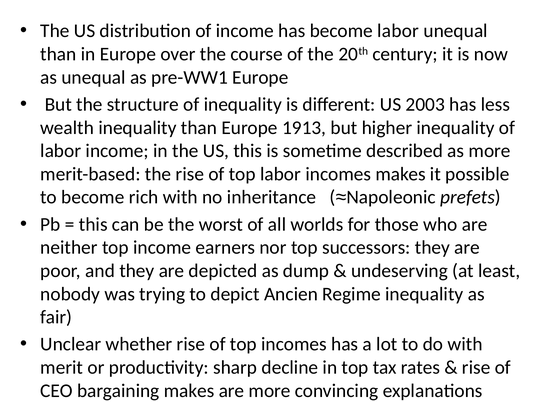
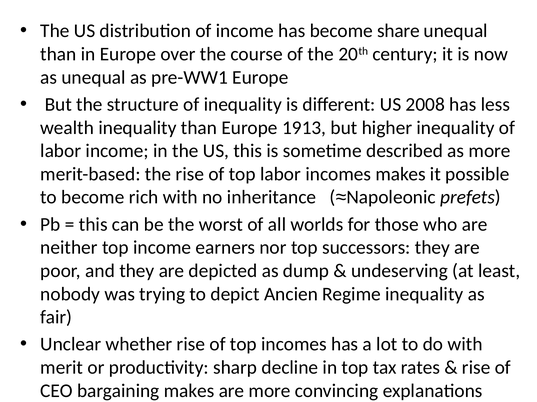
become labor: labor -> share
2003: 2003 -> 2008
